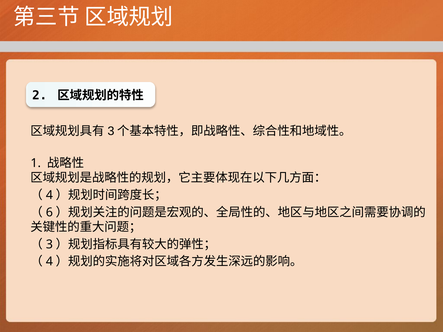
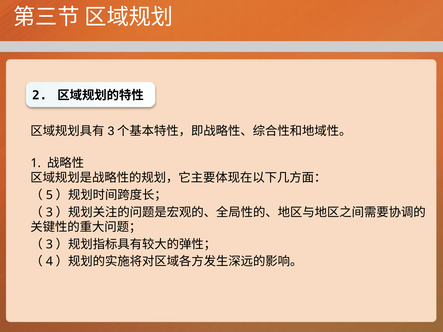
4 at (49, 195): 4 -> 5
6 at (49, 212): 6 -> 3
